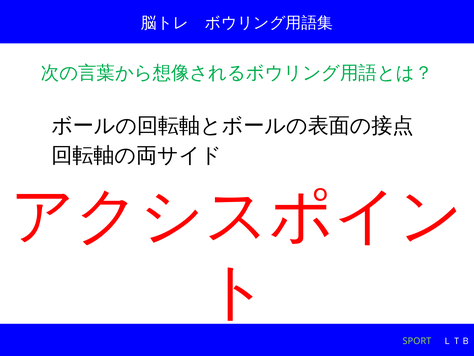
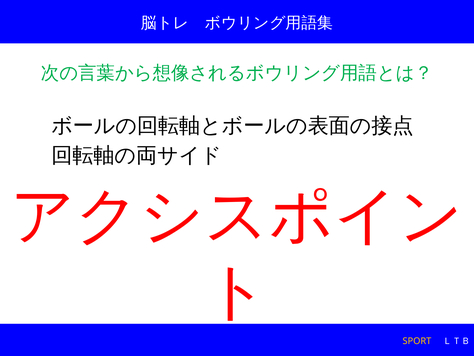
SPORT colour: light green -> yellow
